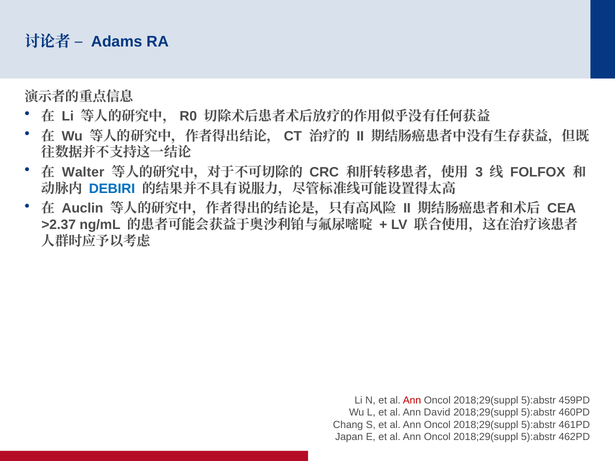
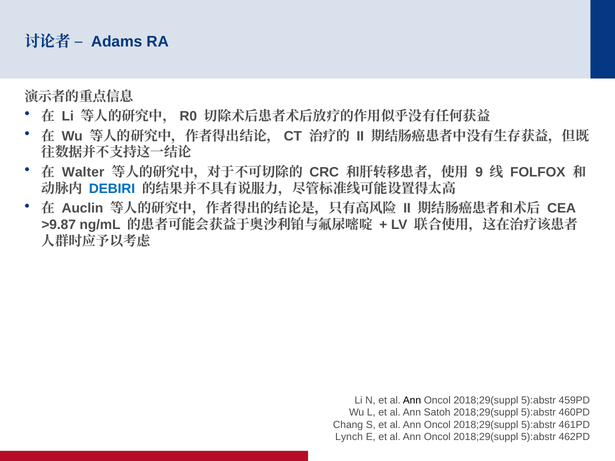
3: 3 -> 9
>2.37: >2.37 -> >9.87
Ann at (412, 400) colour: red -> black
David: David -> Satoh
Japan: Japan -> Lynch
